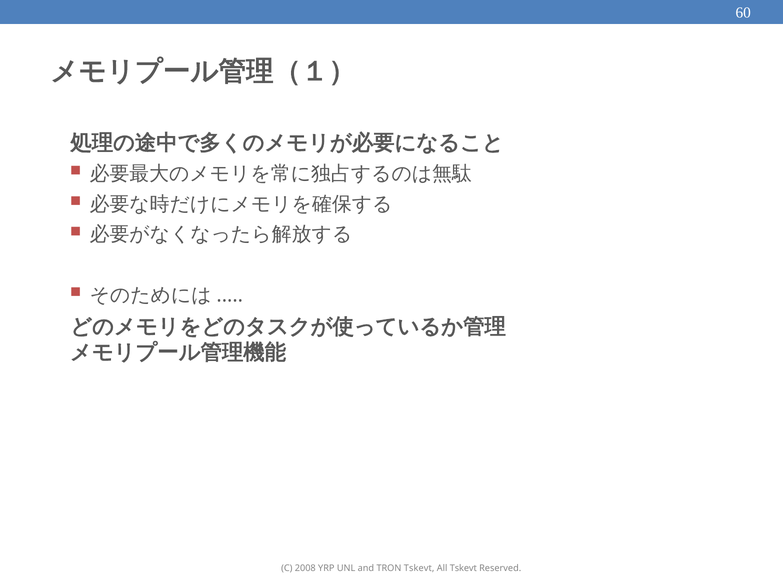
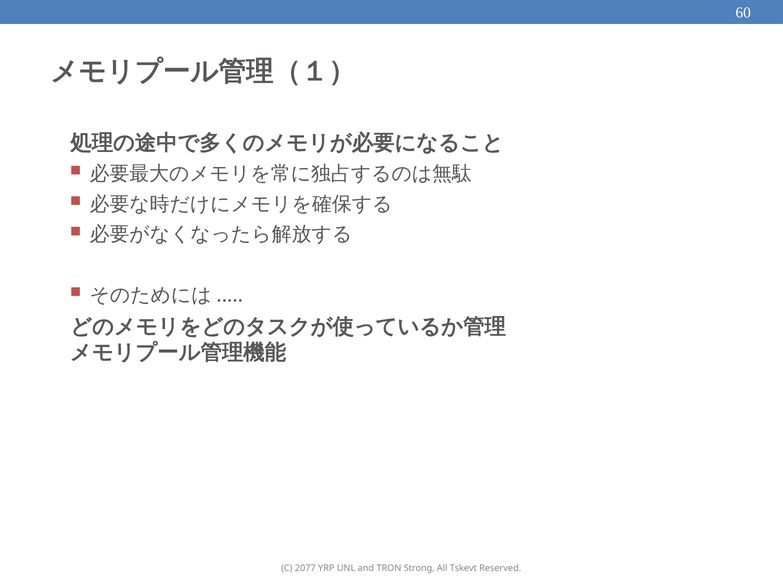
2008: 2008 -> 2077
TRON Tskevt: Tskevt -> Strong
